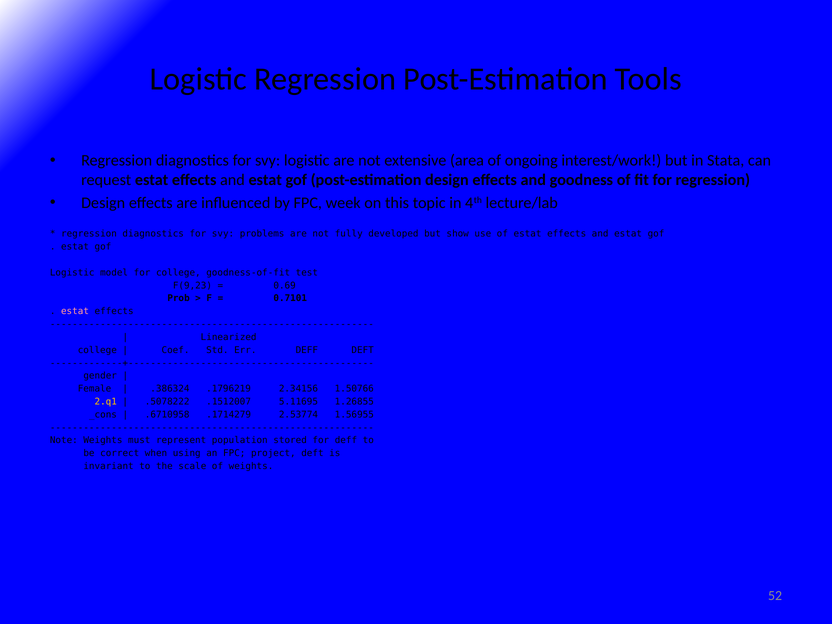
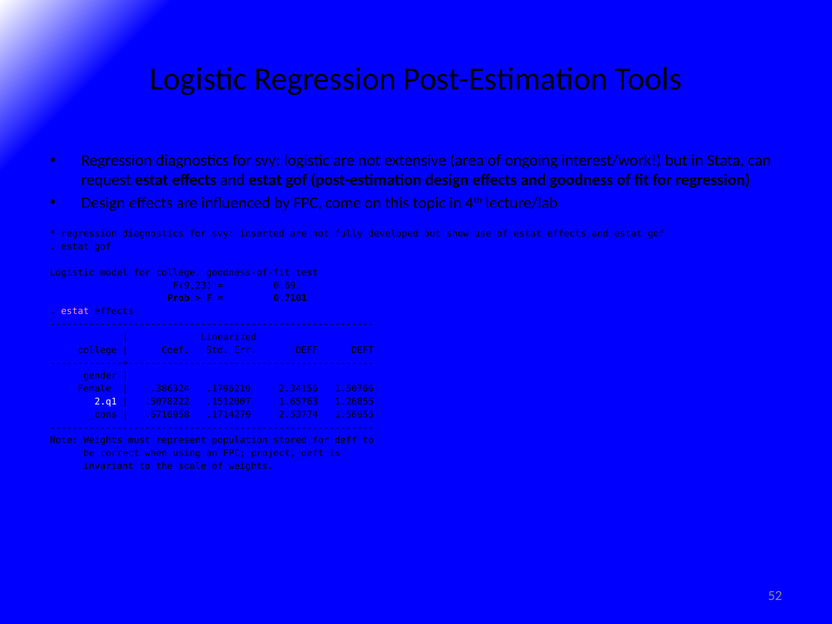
week: week -> come
problems: problems -> inserted
2.q1 colour: yellow -> white
5.11695: 5.11695 -> 1.65763
